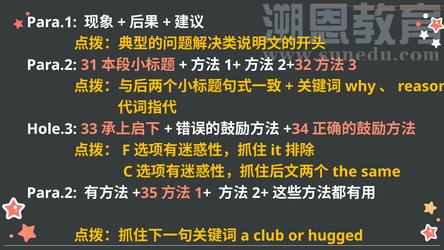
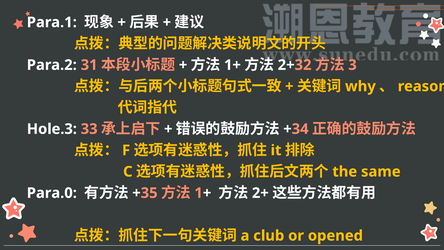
Para.2 at (52, 193): Para.2 -> Para.0
hugged: hugged -> opened
